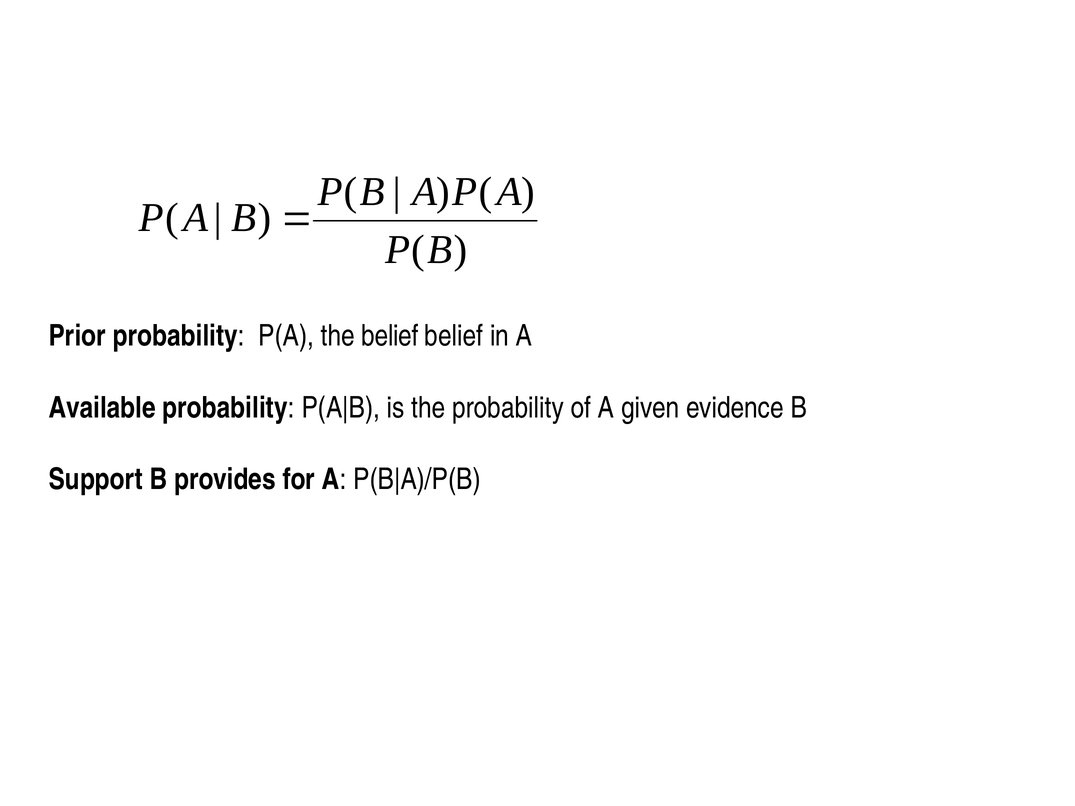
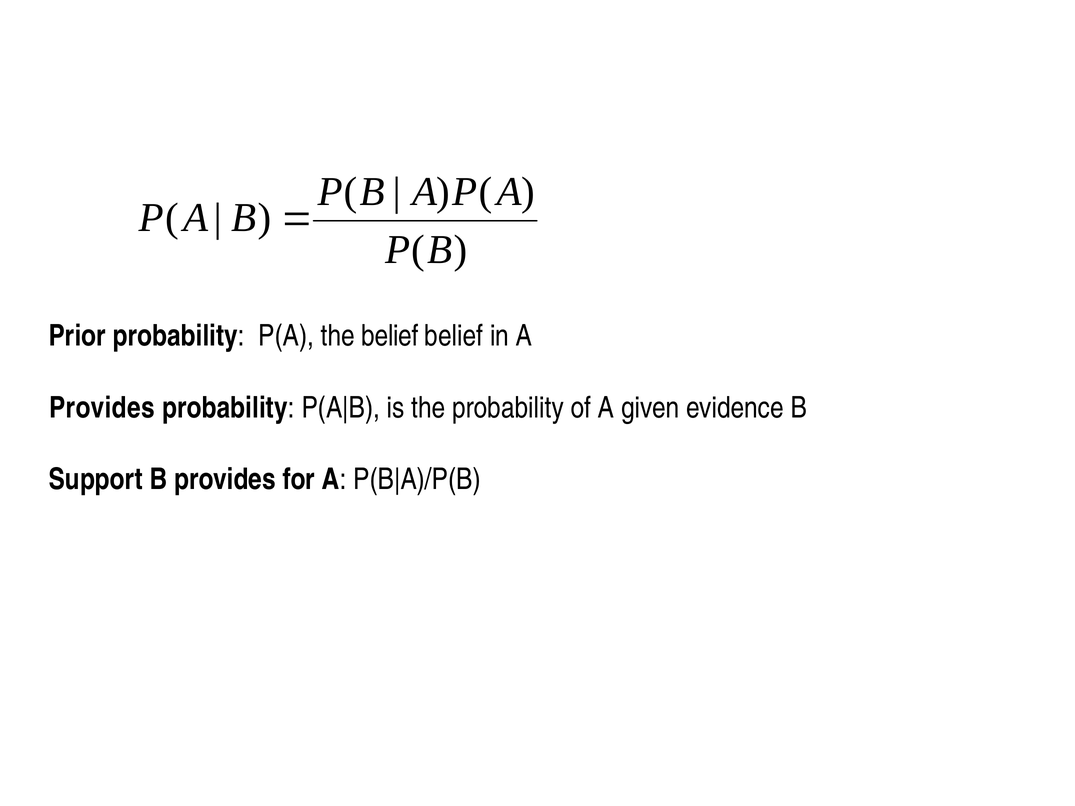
Available at (102, 408): Available -> Provides
